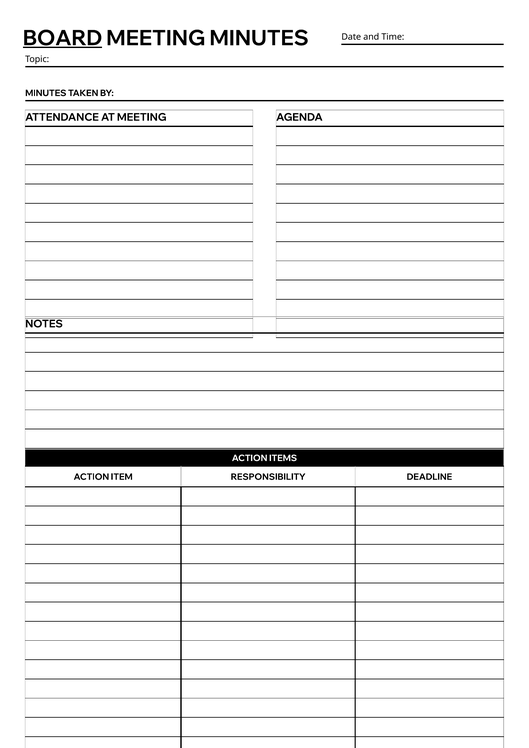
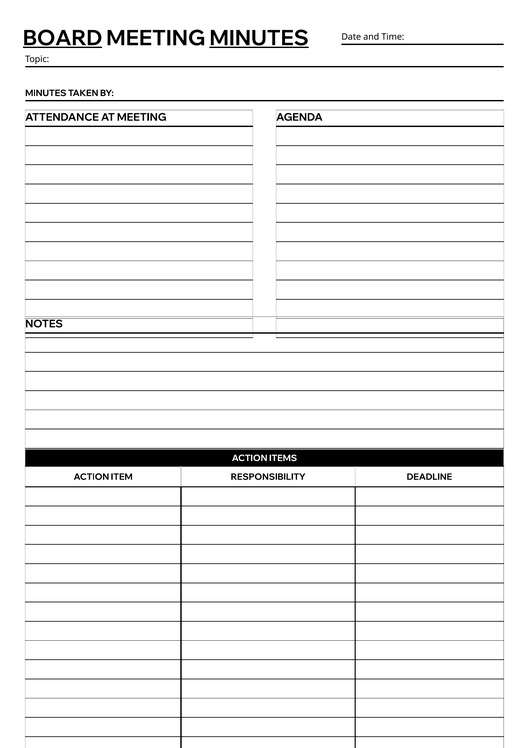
MINUTES at (259, 38) underline: none -> present
